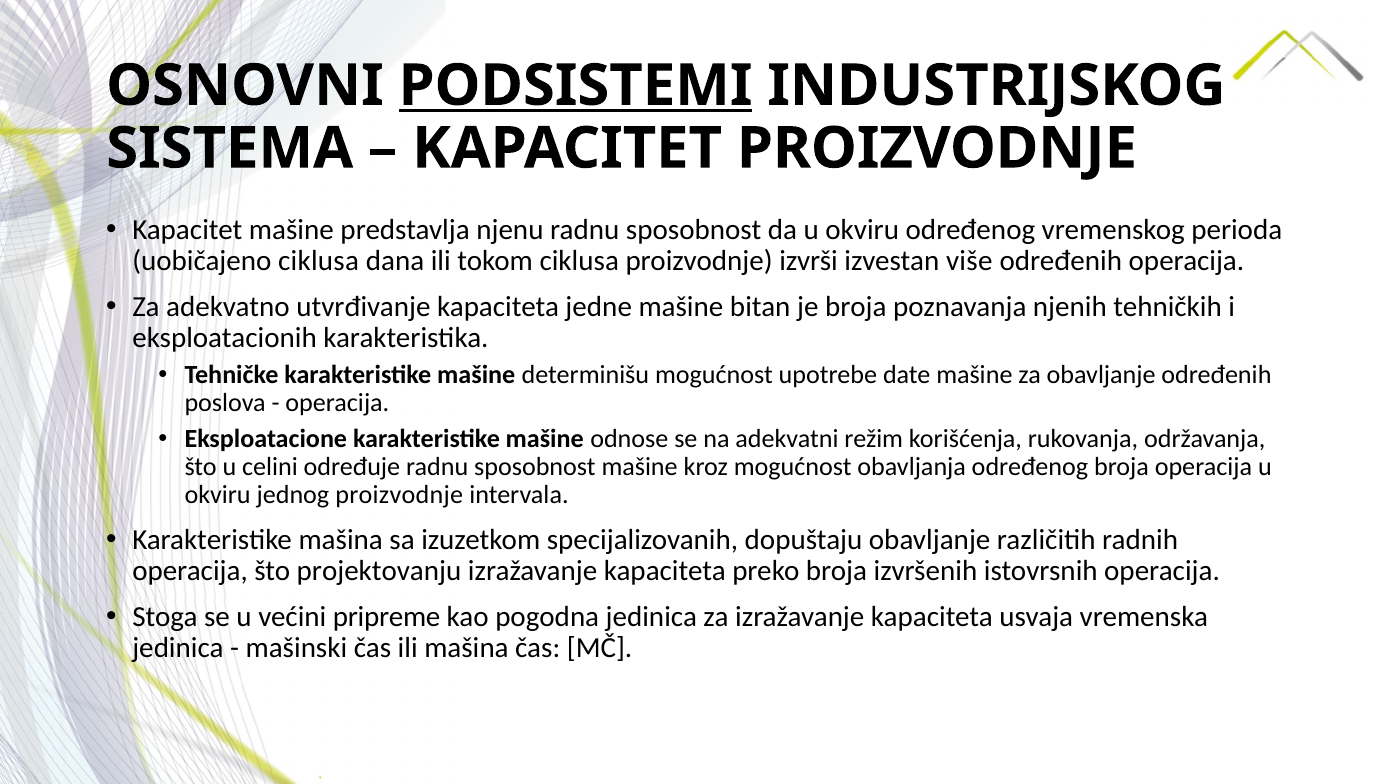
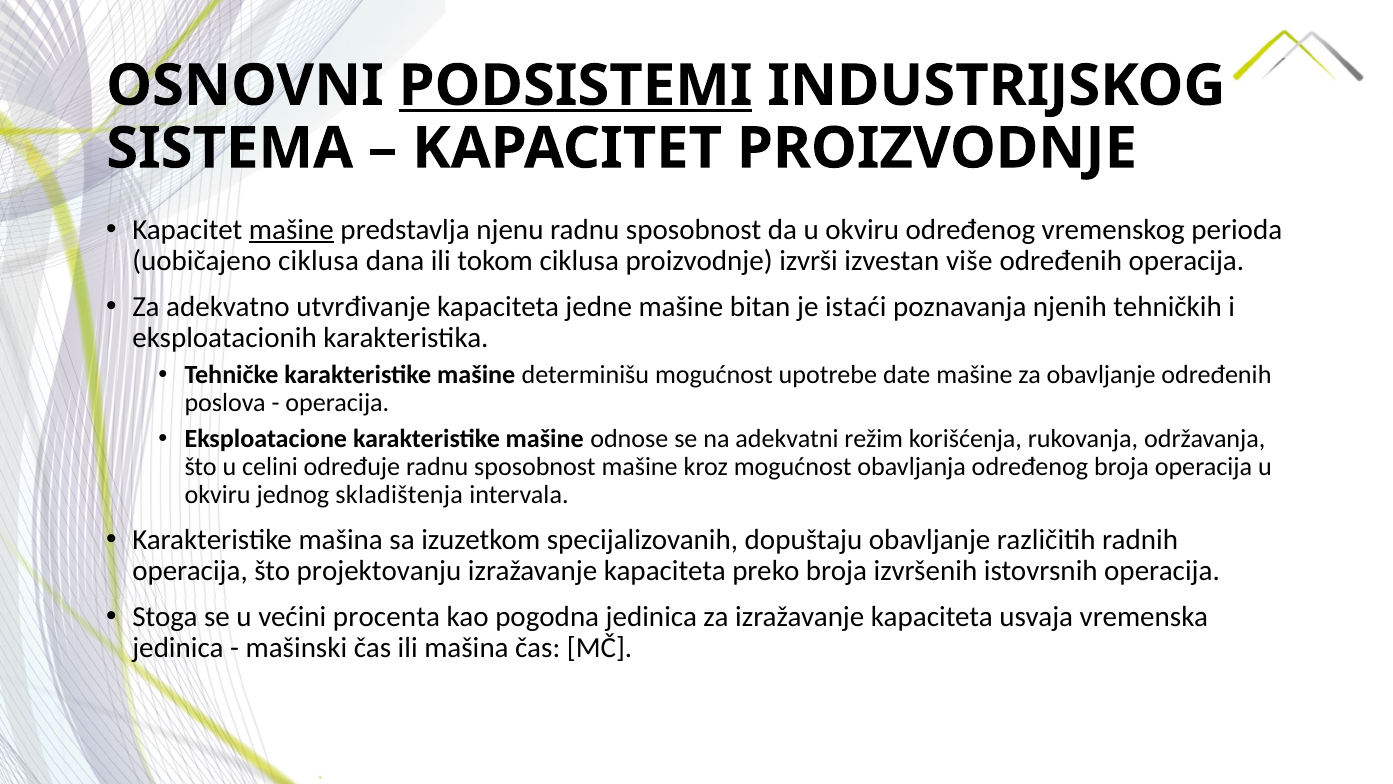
mašine at (291, 229) underline: none -> present
je broja: broja -> istaći
jednog proizvodnje: proizvodnje -> skladištenja
pripreme: pripreme -> procenta
